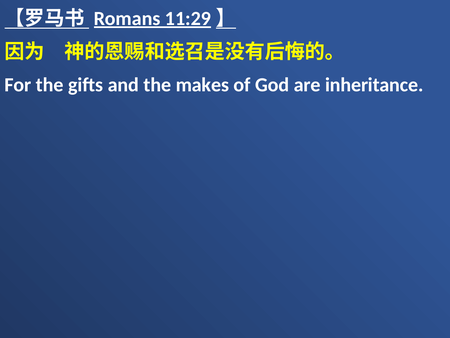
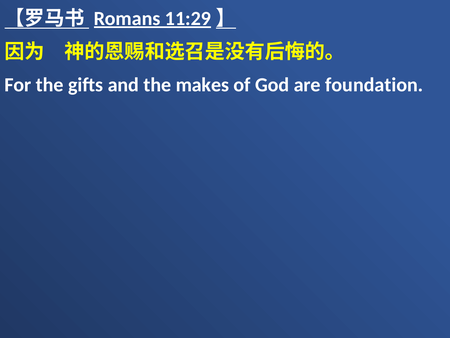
inheritance: inheritance -> foundation
